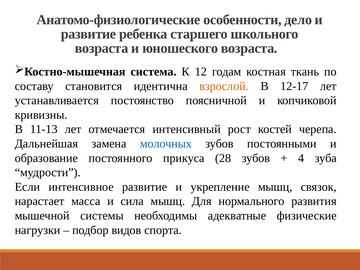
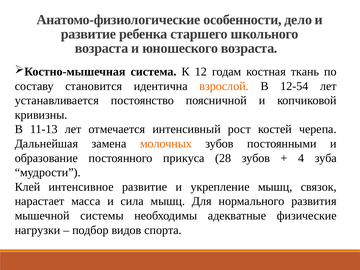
12-17: 12-17 -> 12-54
молочных colour: blue -> orange
Если: Если -> Клей
